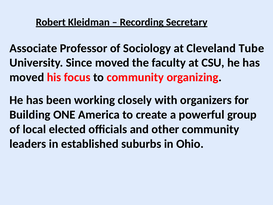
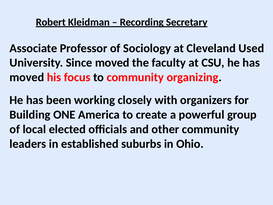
Tube: Tube -> Used
